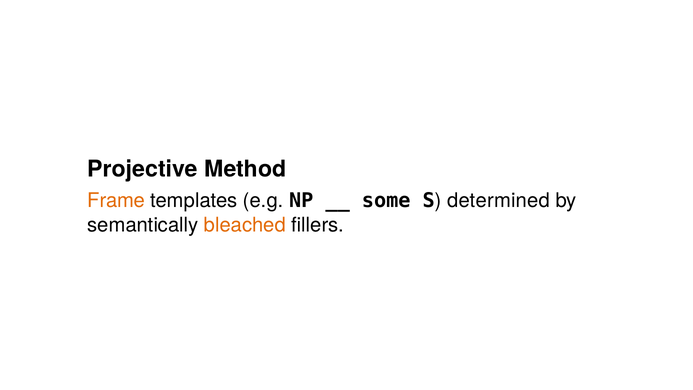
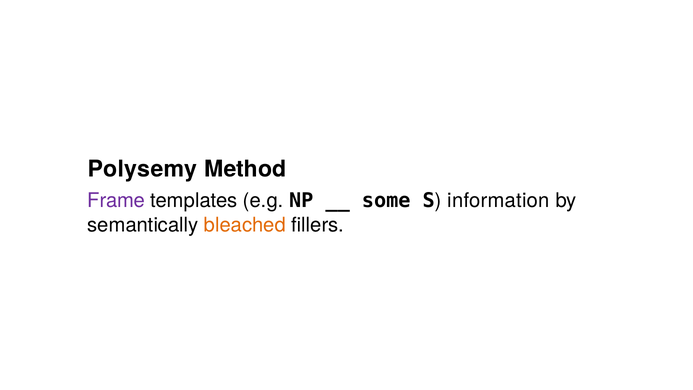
Projective: Projective -> Polysemy
Frame colour: orange -> purple
determined: determined -> information
